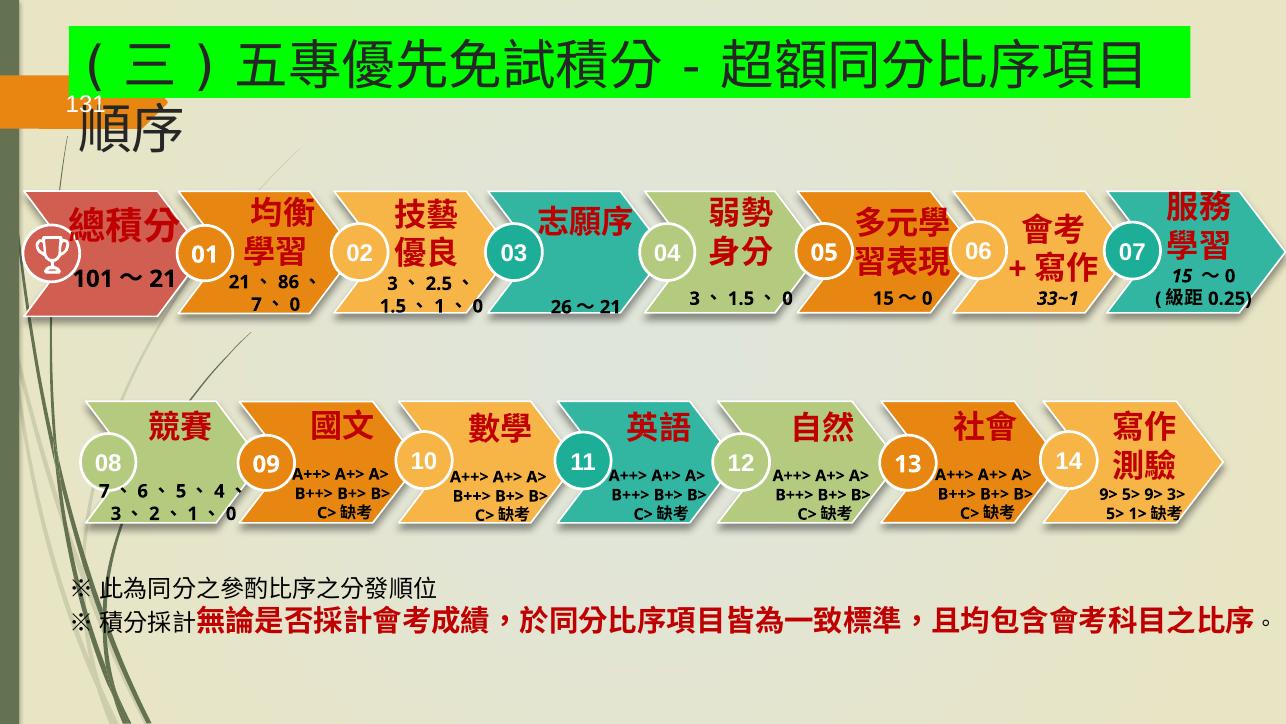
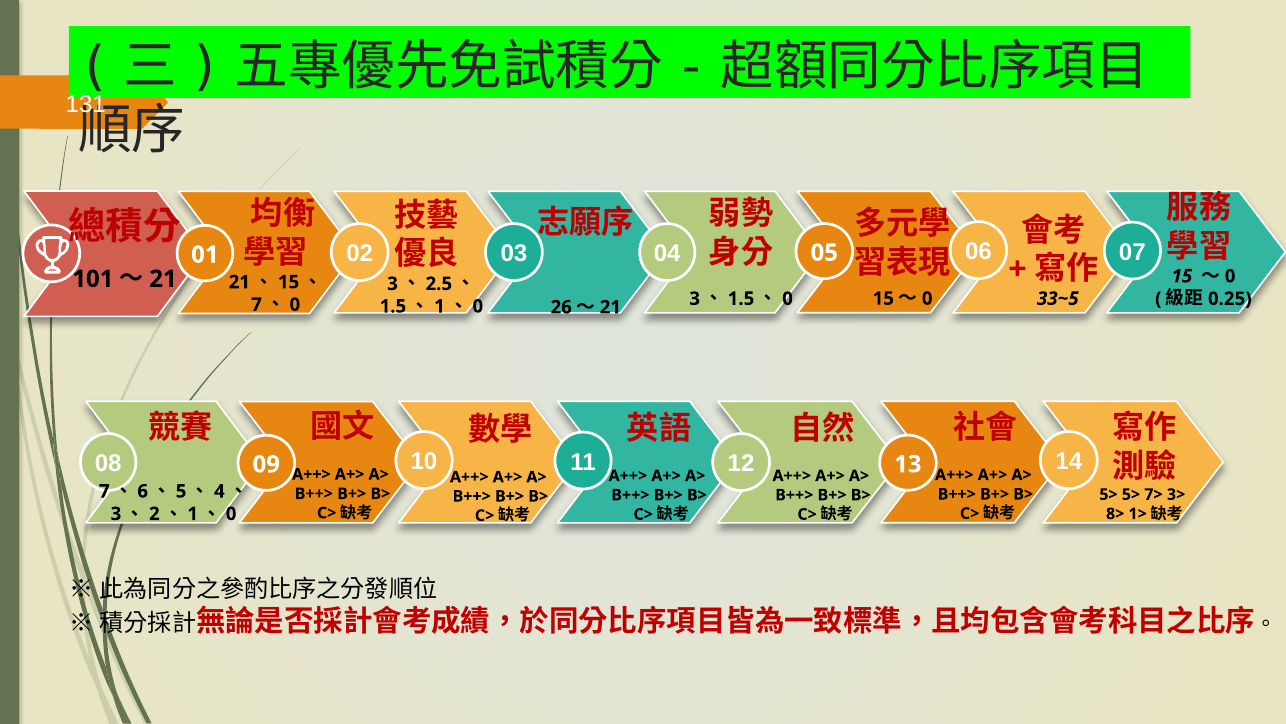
86 at (289, 282): 86 -> 15
33~1: 33~1 -> 33~5
9> at (1109, 494): 9> -> 5>
5> 9>: 9> -> 7>
5> at (1115, 513): 5> -> 8>
